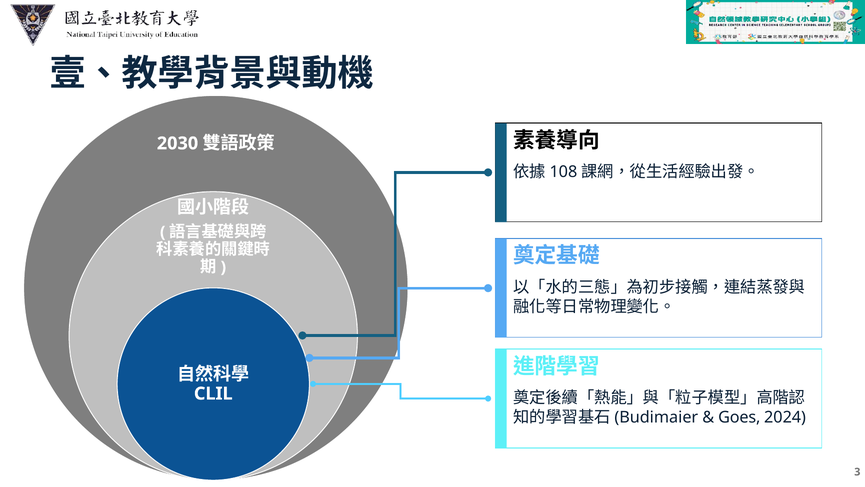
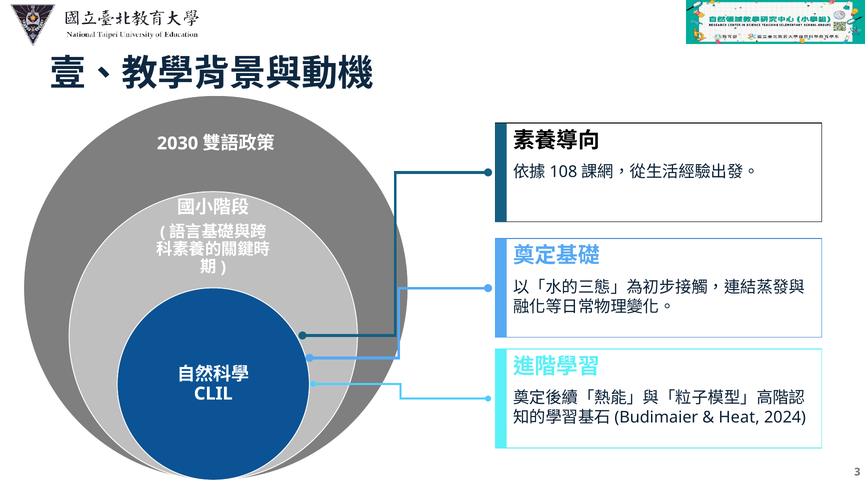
Goes: Goes -> Heat
